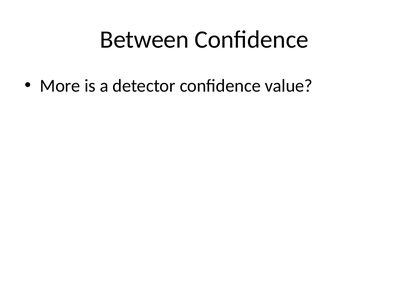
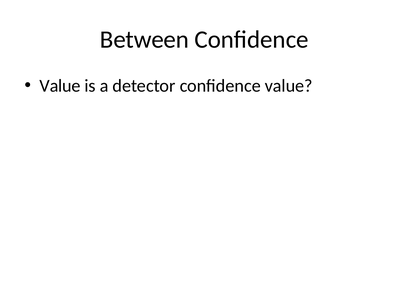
More at (60, 86): More -> Value
